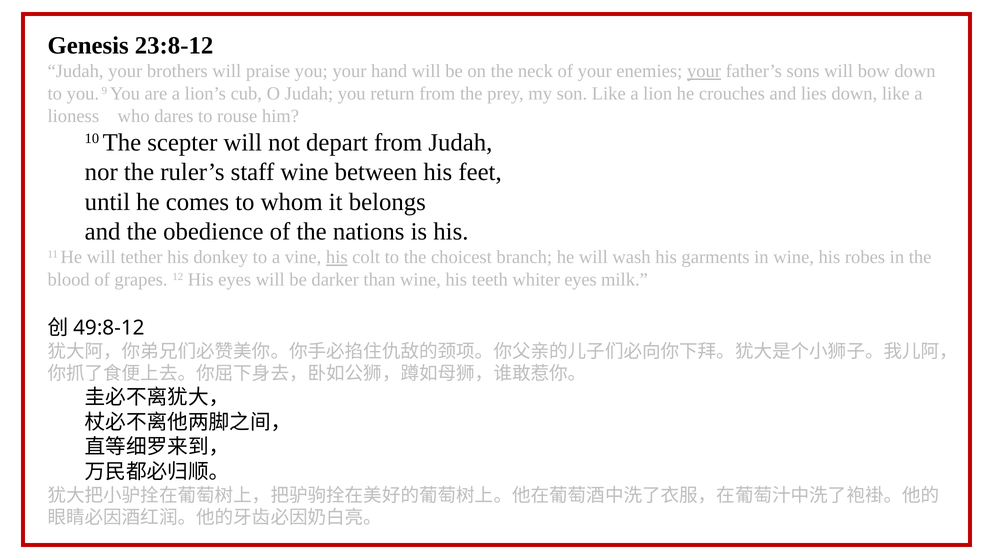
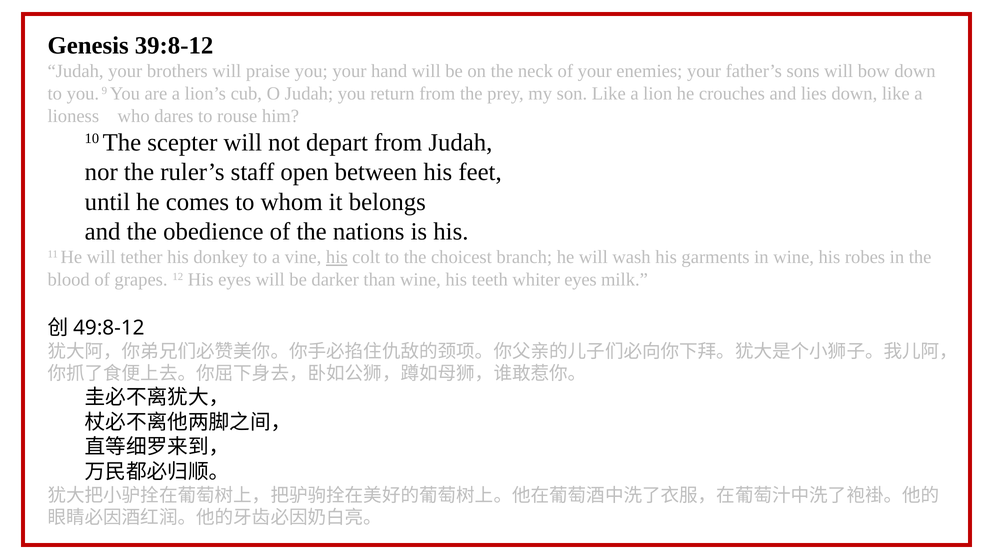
23:8-12: 23:8-12 -> 39:8-12
your at (704, 71) underline: present -> none
staff wine: wine -> open
